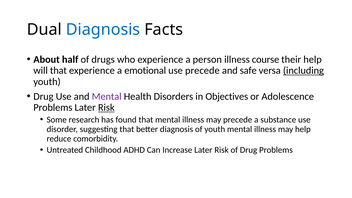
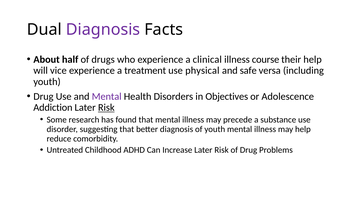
Diagnosis at (103, 30) colour: blue -> purple
person: person -> clinical
will that: that -> vice
emotional: emotional -> treatment
use precede: precede -> physical
including underline: present -> none
Problems at (53, 108): Problems -> Addiction
